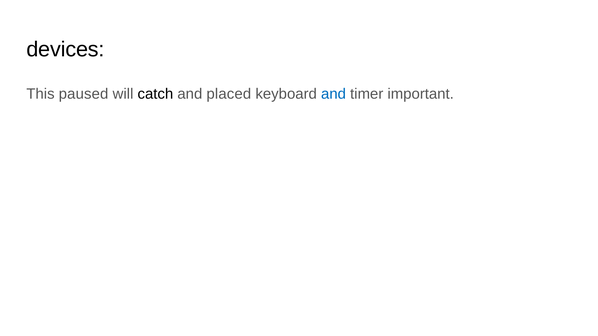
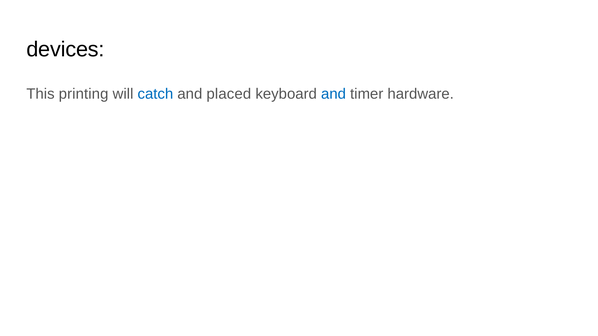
paused: paused -> printing
catch colour: black -> blue
important: important -> hardware
